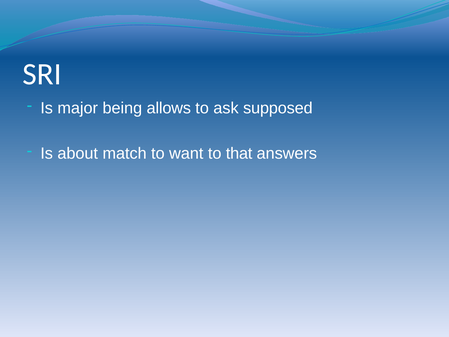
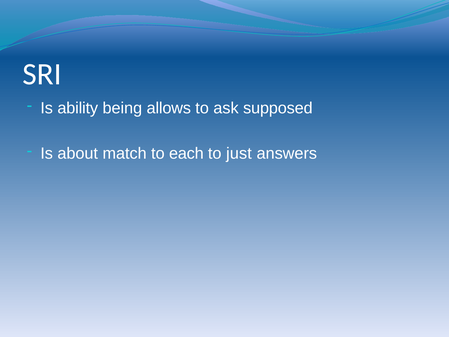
major: major -> ability
want: want -> each
that: that -> just
